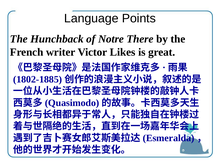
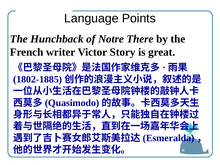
Likes: Likes -> Story
